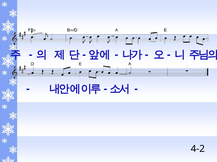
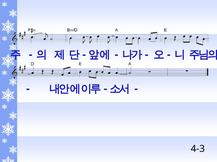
4-2: 4-2 -> 4-3
